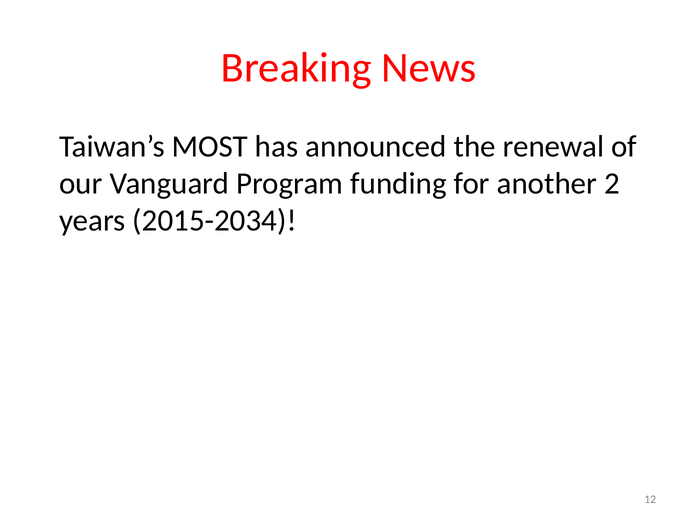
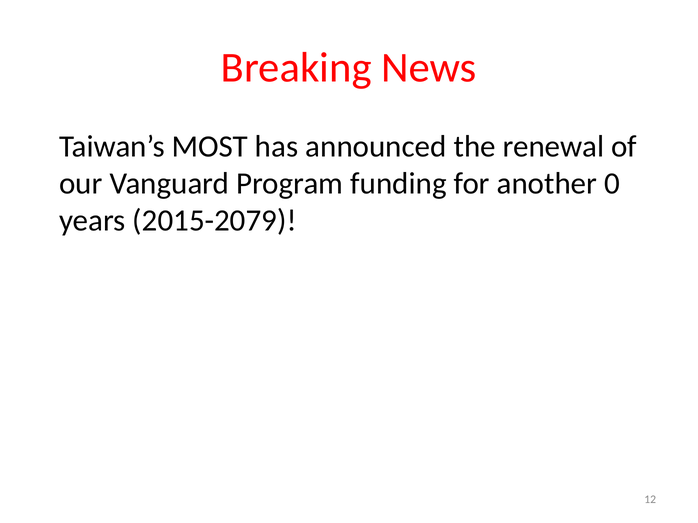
2: 2 -> 0
2015-2034: 2015-2034 -> 2015-2079
